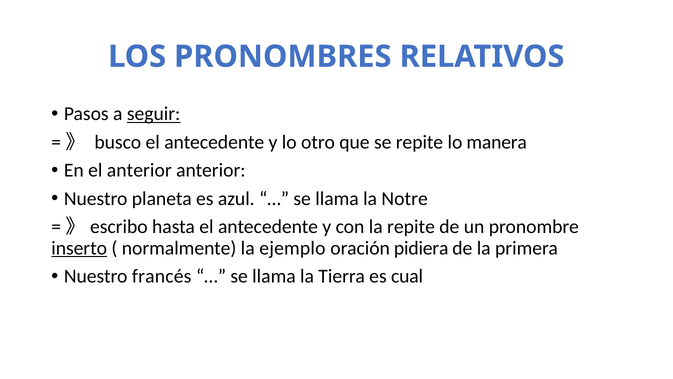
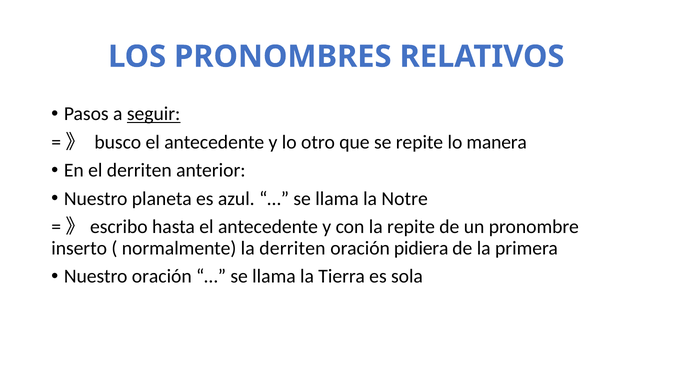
el anterior: anterior -> derriten
inserto underline: present -> none
la ejemplo: ejemplo -> derriten
Nuestro francés: francés -> oración
cual: cual -> sola
